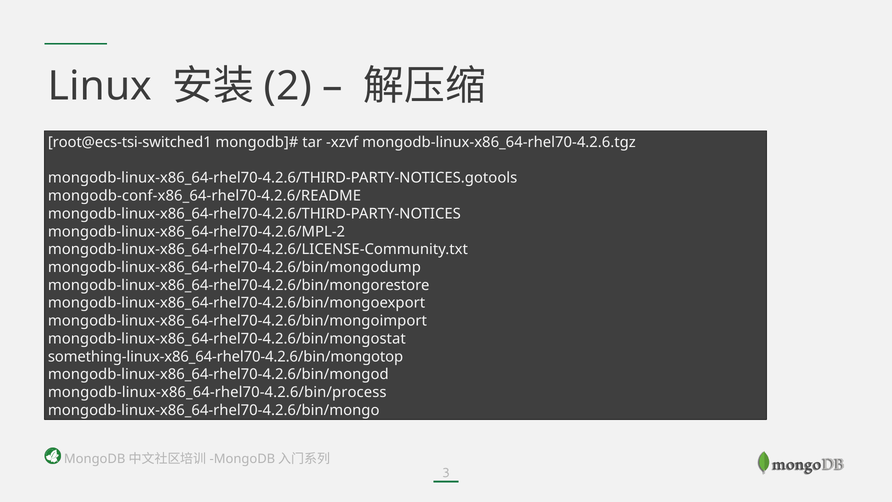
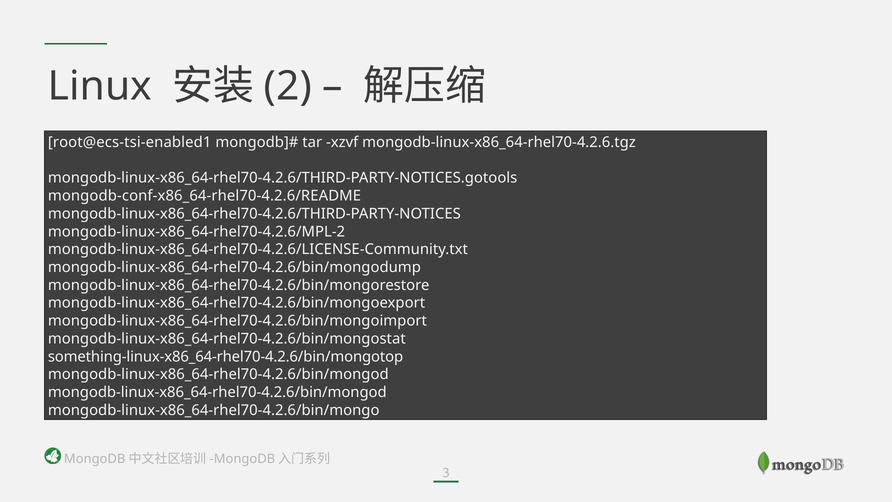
root@ecs-tsi-switched1: root@ecs-tsi-switched1 -> root@ecs-tsi-enabled1
mongodb-linux-x86_64-rhel70-4.2.6/bin/process at (217, 392): mongodb-linux-x86_64-rhel70-4.2.6/bin/process -> mongodb-linux-x86_64-rhel70-4.2.6/bin/mongod
